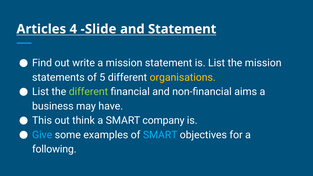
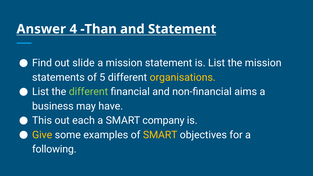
Articles: Articles -> Answer
Slide: Slide -> Than
write: write -> slide
think: think -> each
Give colour: light blue -> yellow
SMART at (160, 135) colour: light blue -> yellow
